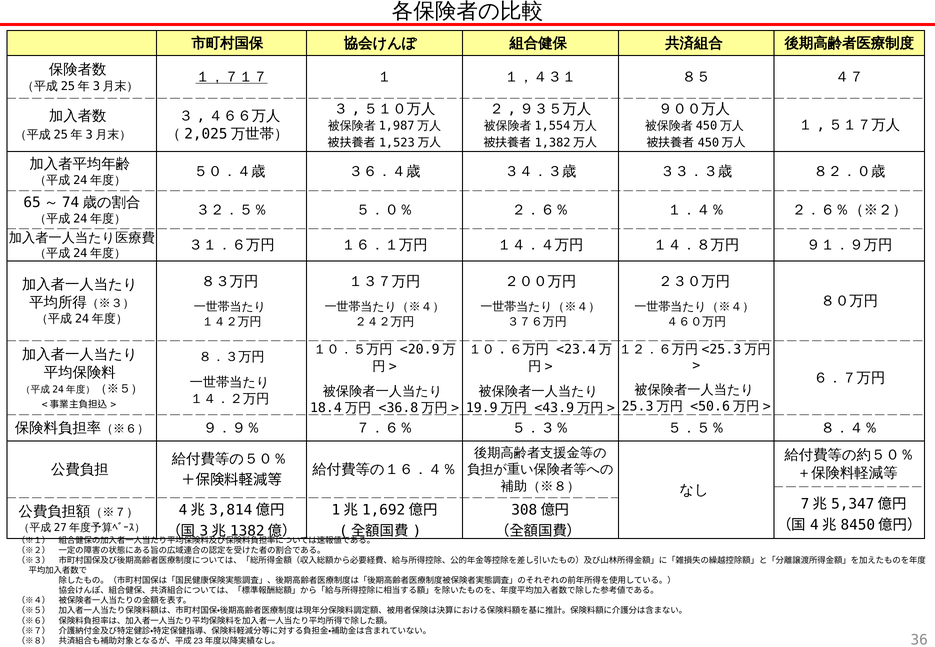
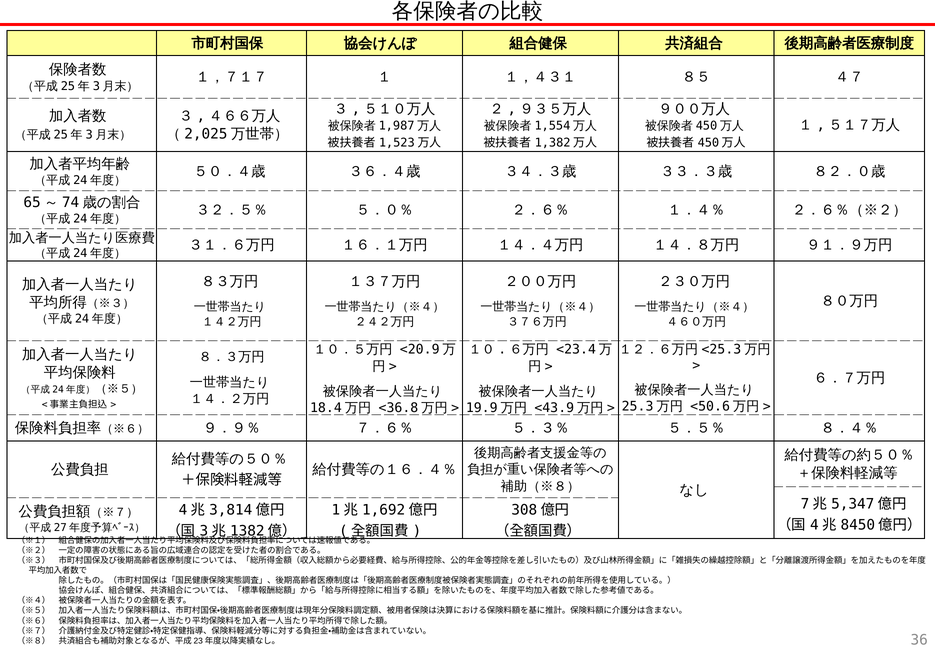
１，７１７ underline: present -> none
